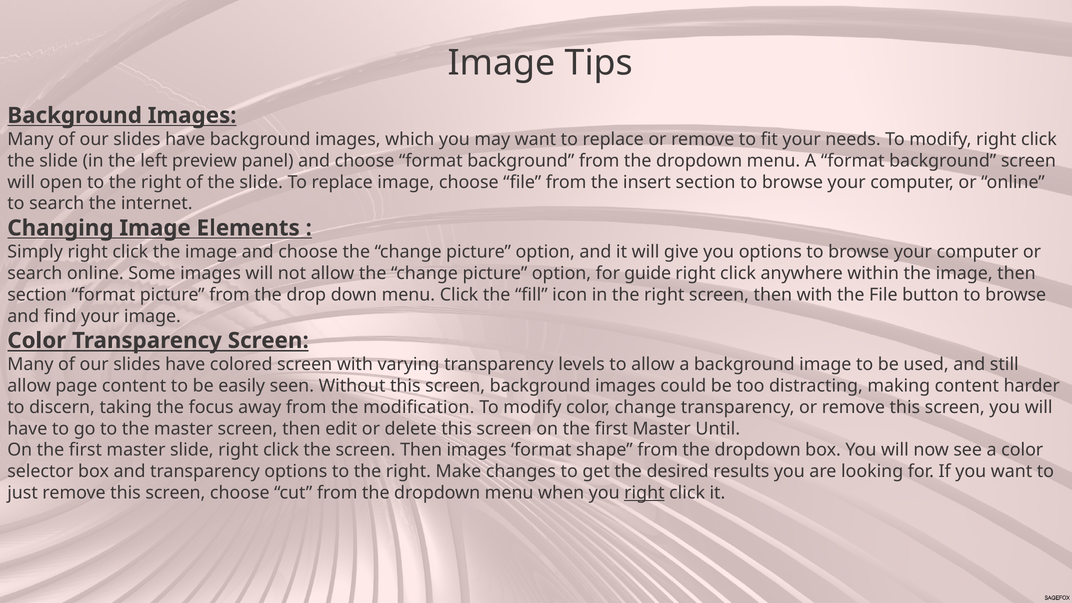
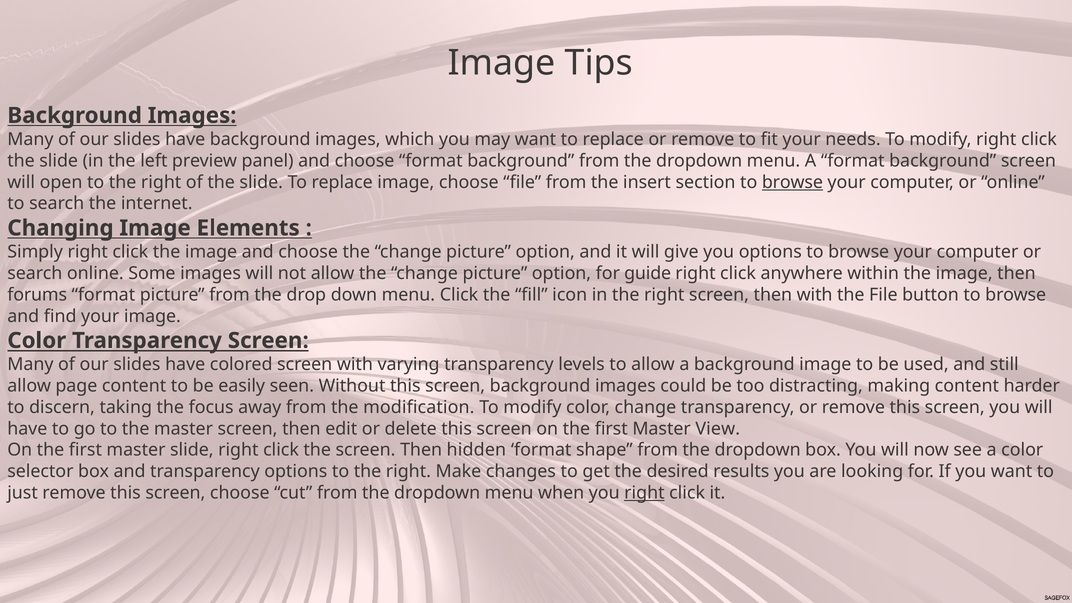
browse at (792, 182) underline: none -> present
section at (37, 295): section -> forums
Until: Until -> View
Then images: images -> hidden
